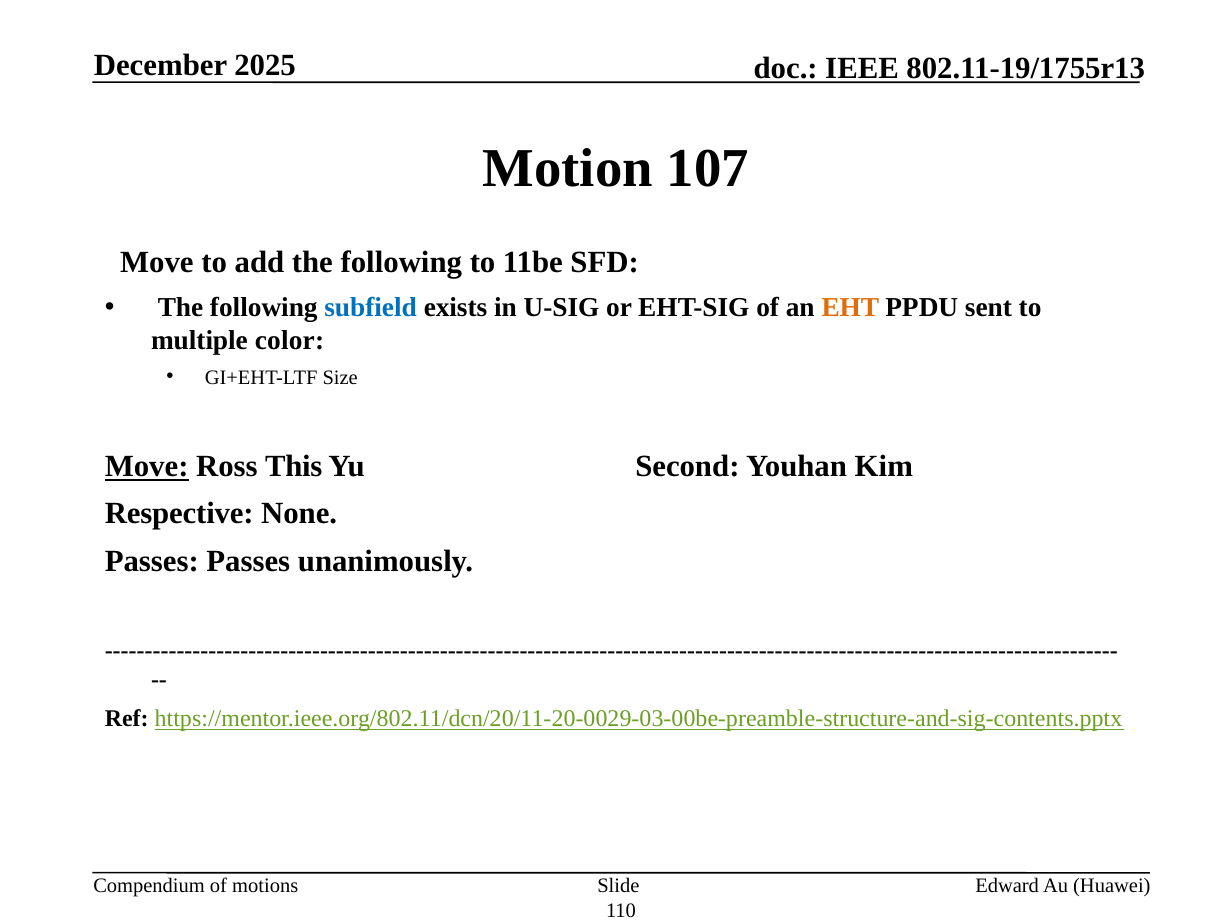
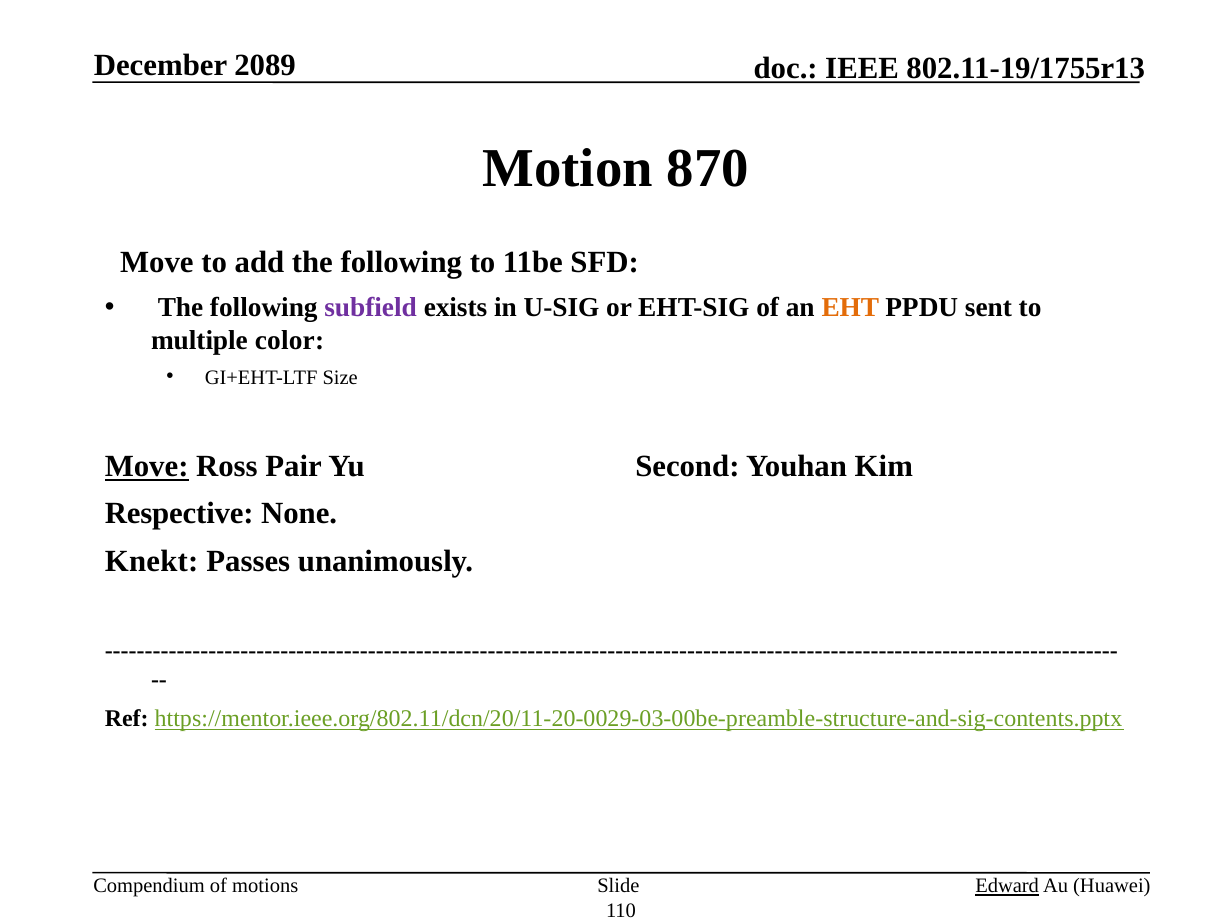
2025: 2025 -> 2089
107: 107 -> 870
subfield colour: blue -> purple
This: This -> Pair
Passes at (152, 561): Passes -> Knekt
Edward underline: none -> present
